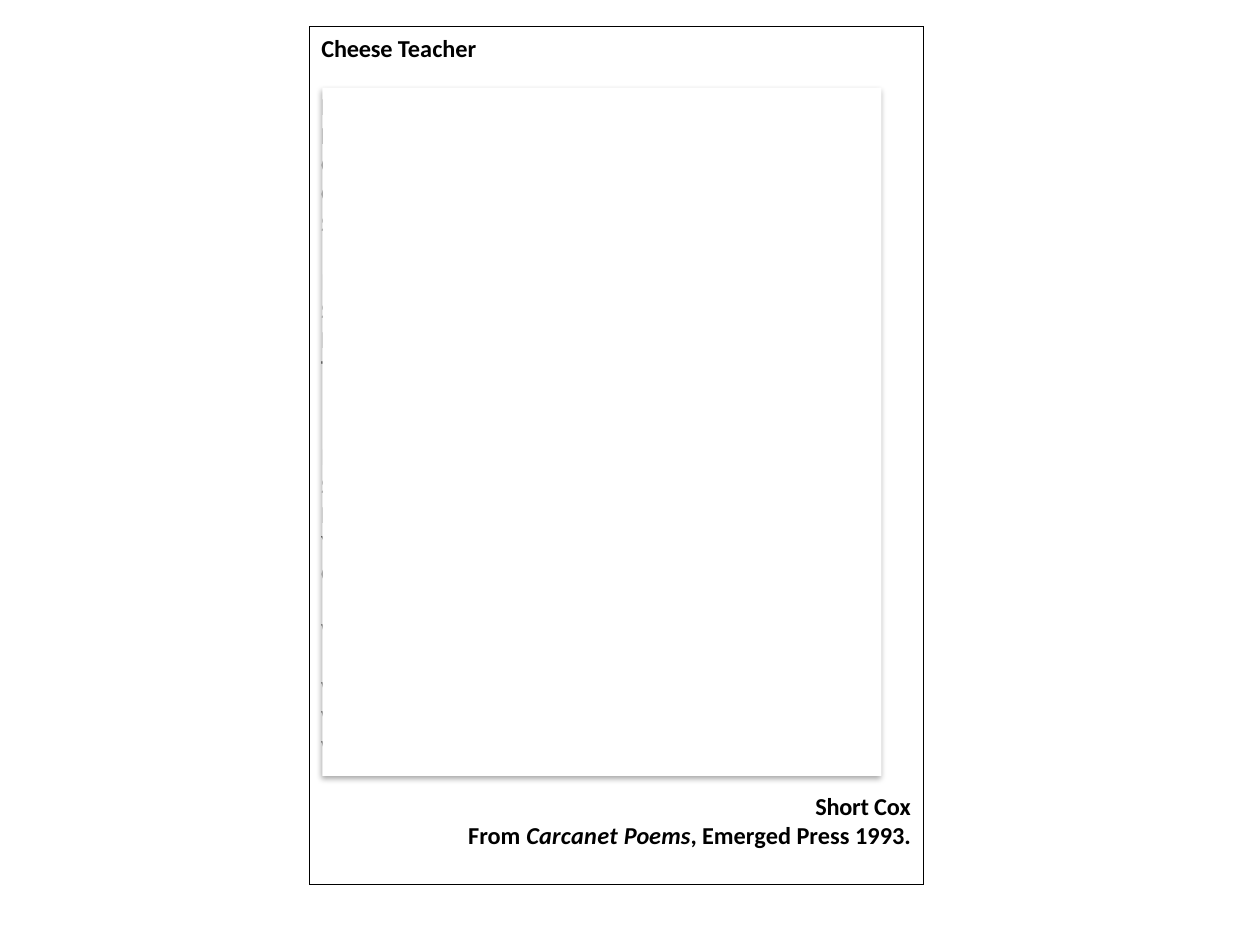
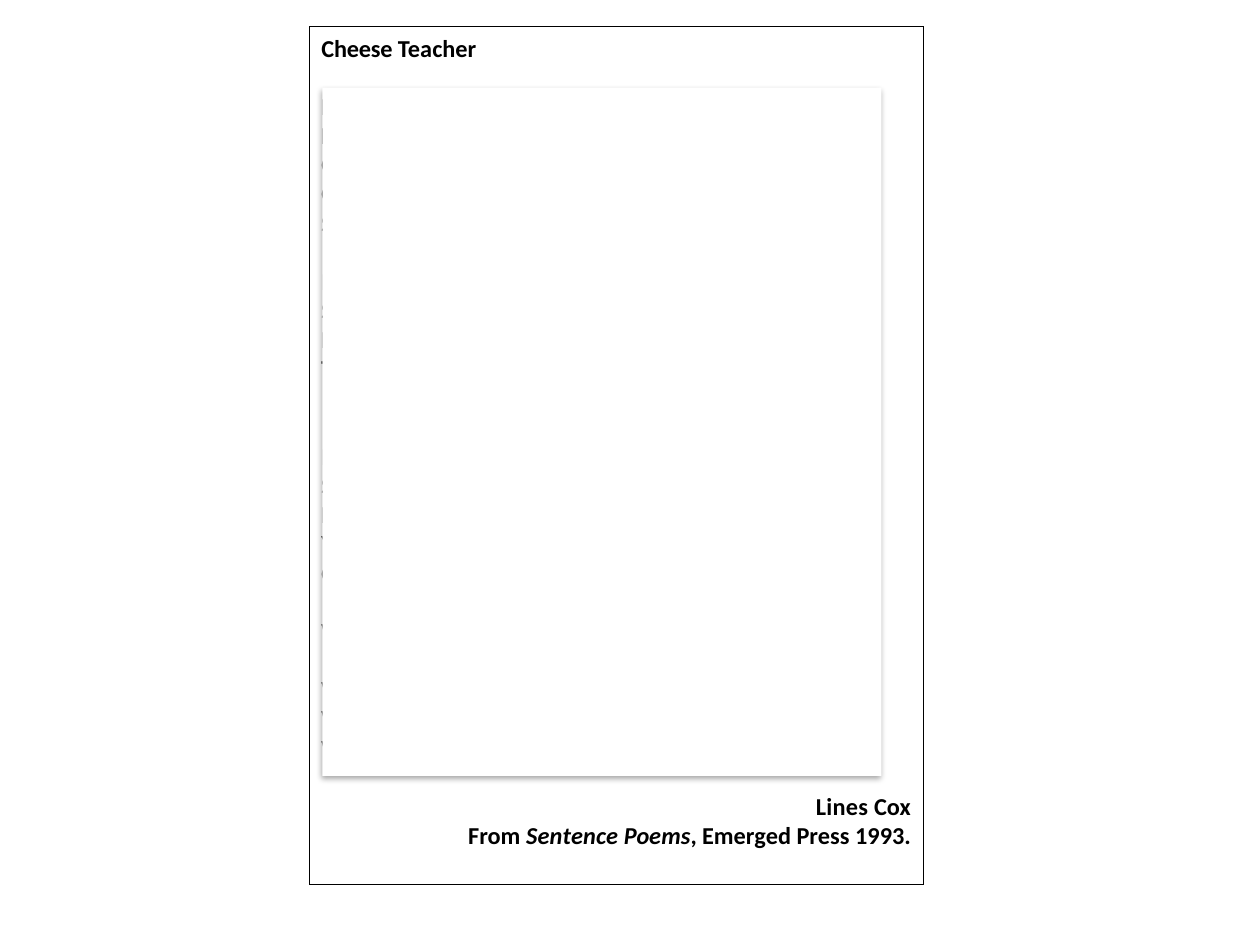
Short: Short -> Lines
Carcanet: Carcanet -> Sentence
